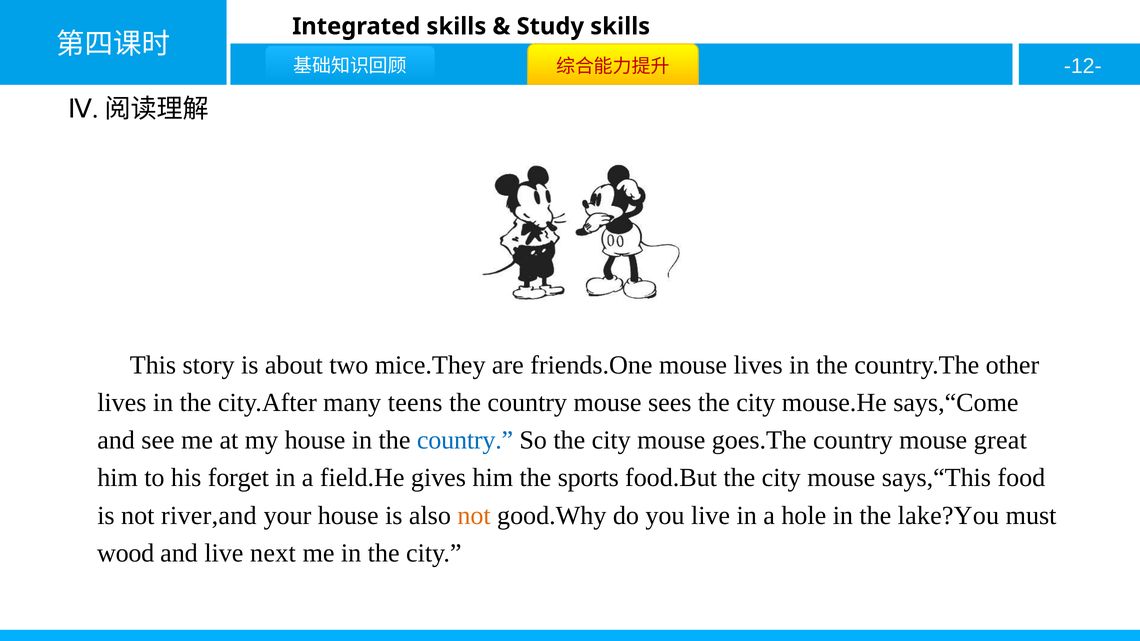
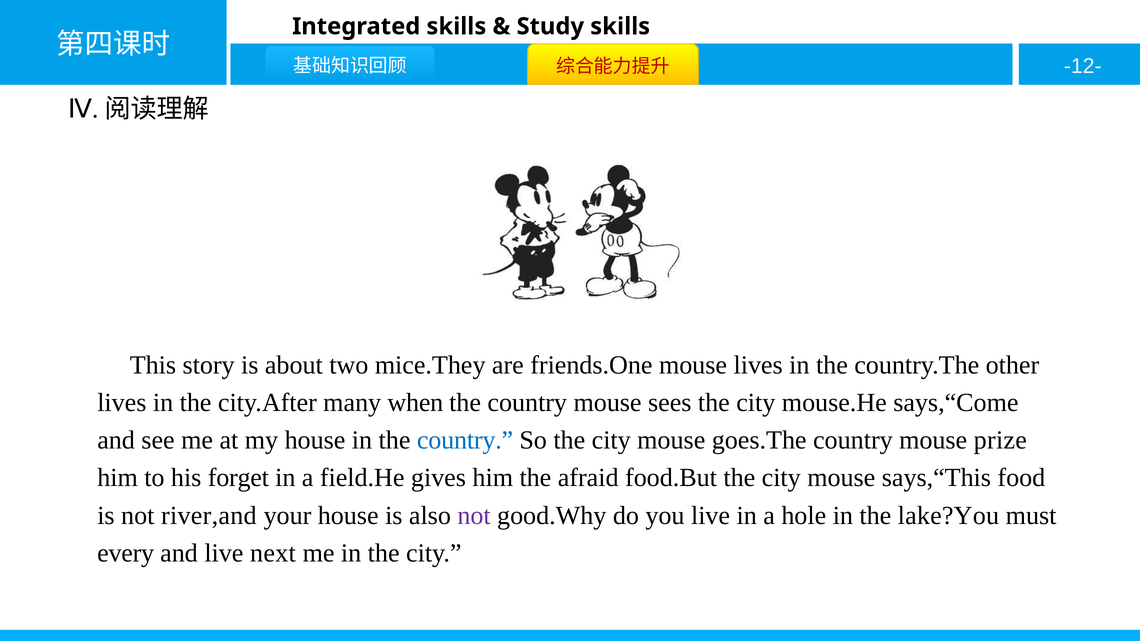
teens: teens -> when
great: great -> prize
sports: sports -> afraid
not at (474, 516) colour: orange -> purple
wood: wood -> every
